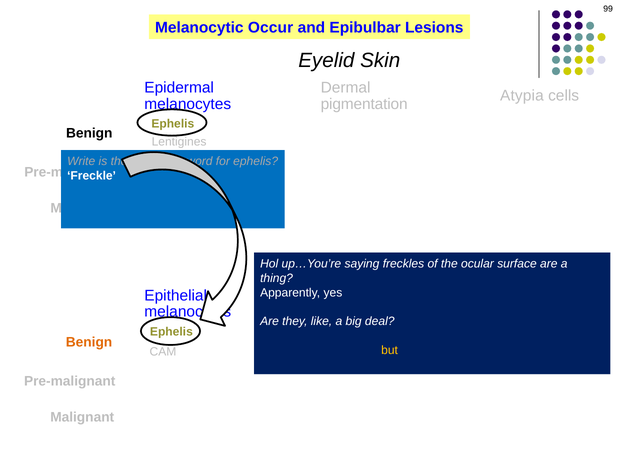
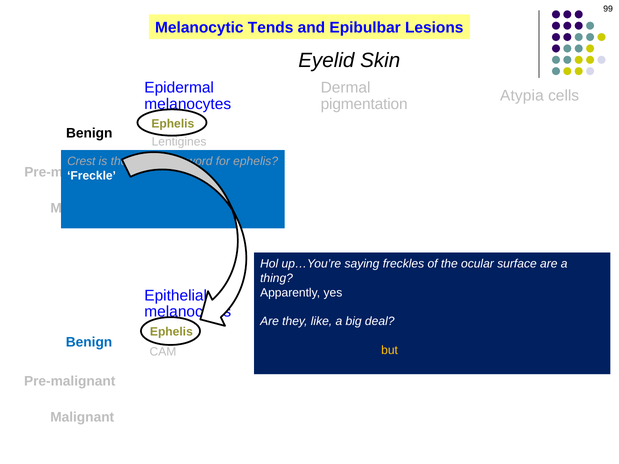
Occur: Occur -> Tends
Write: Write -> Crest
Benign at (89, 342) colour: orange -> blue
